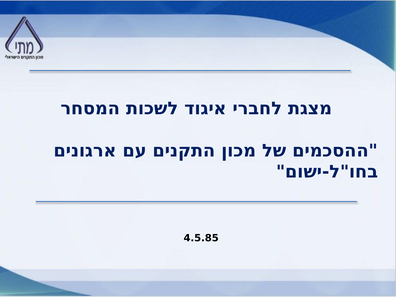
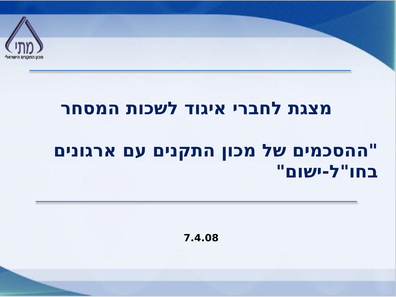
4.5.85: 4.5.85 -> 7.4.08
